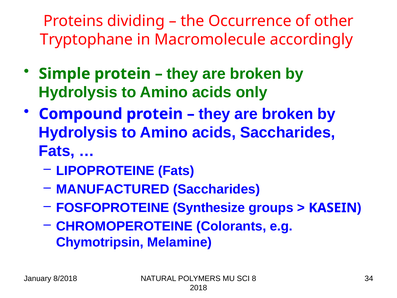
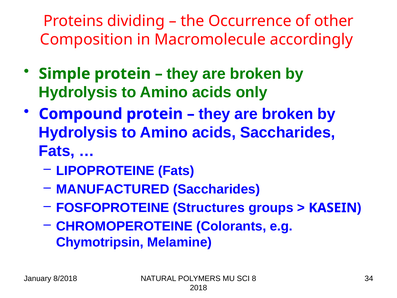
Tryptophane: Tryptophane -> Composition
Synthesize: Synthesize -> Structures
